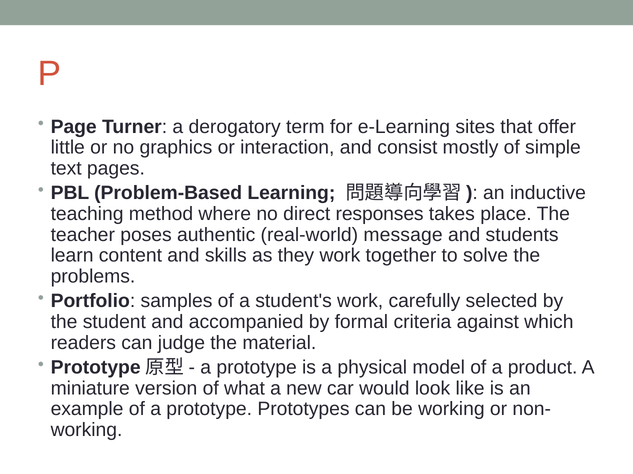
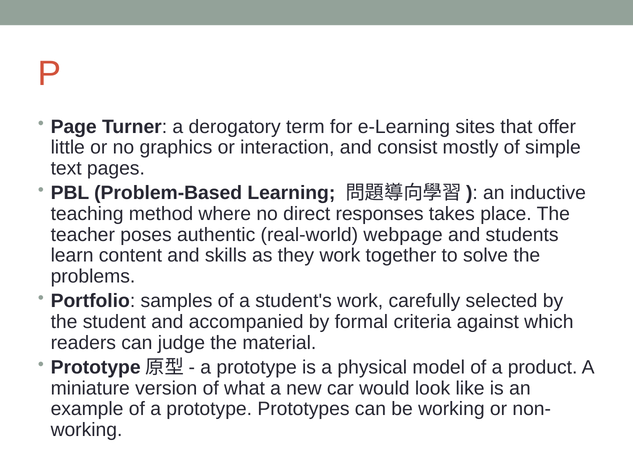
message: message -> webpage
